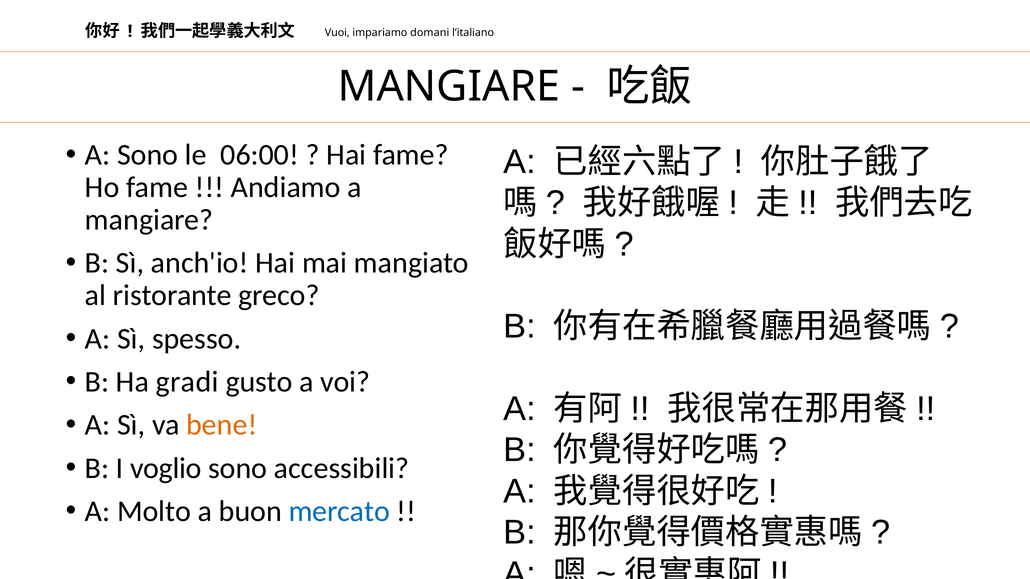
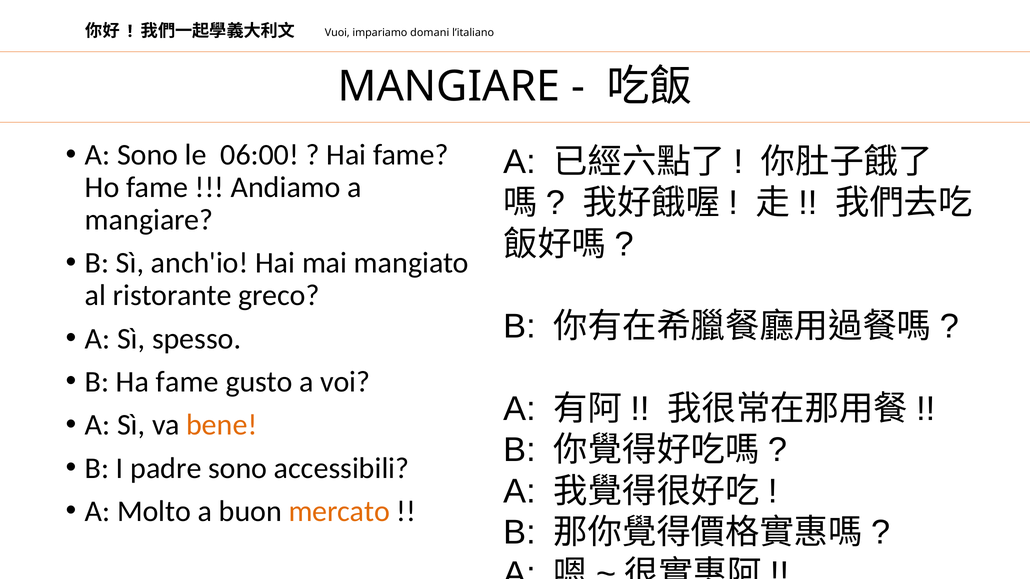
Ha gradi: gradi -> fame
voglio: voglio -> padre
mercato colour: blue -> orange
